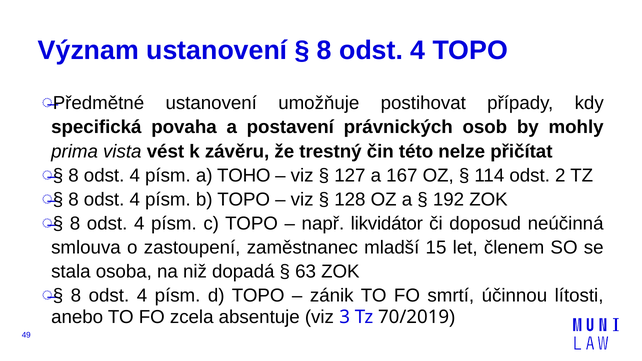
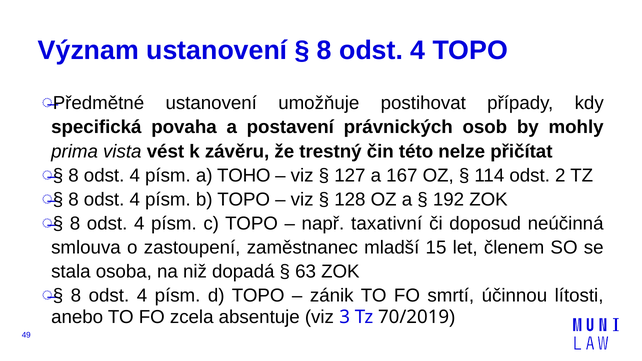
likvidátor: likvidátor -> taxativní
